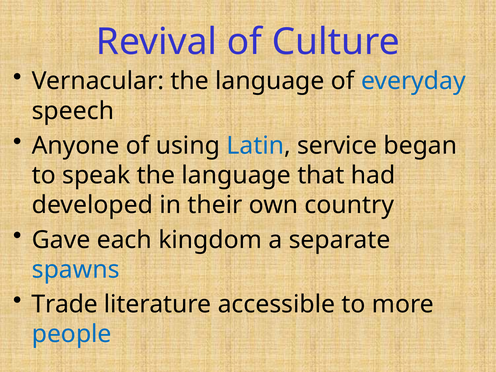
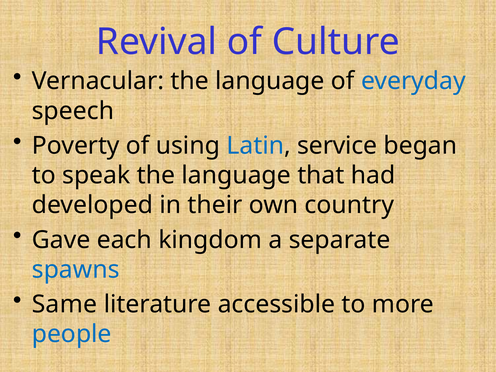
Anyone: Anyone -> Poverty
Trade: Trade -> Same
